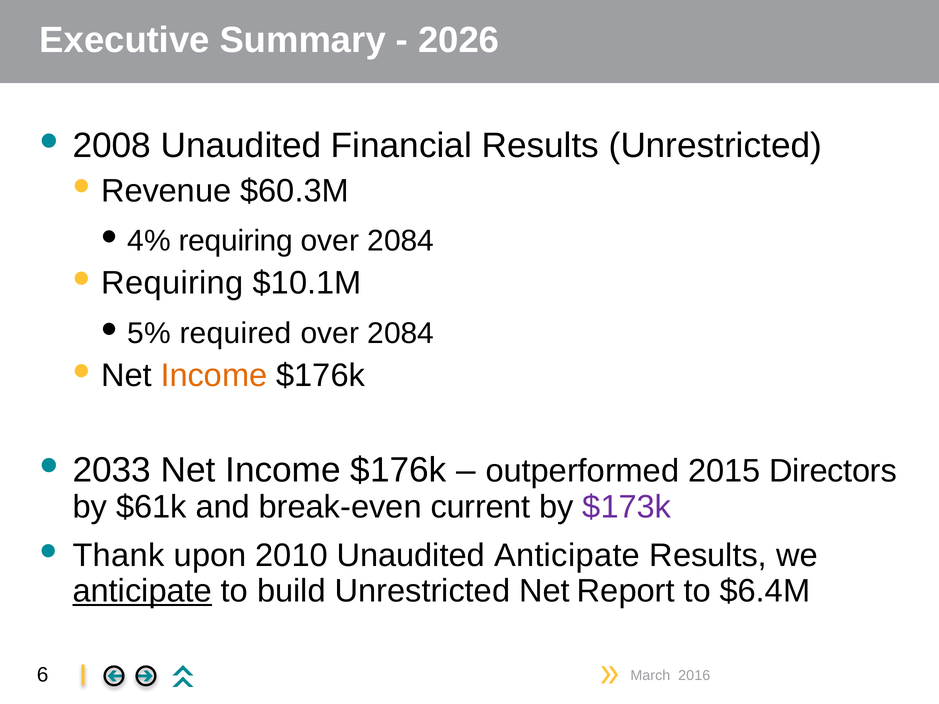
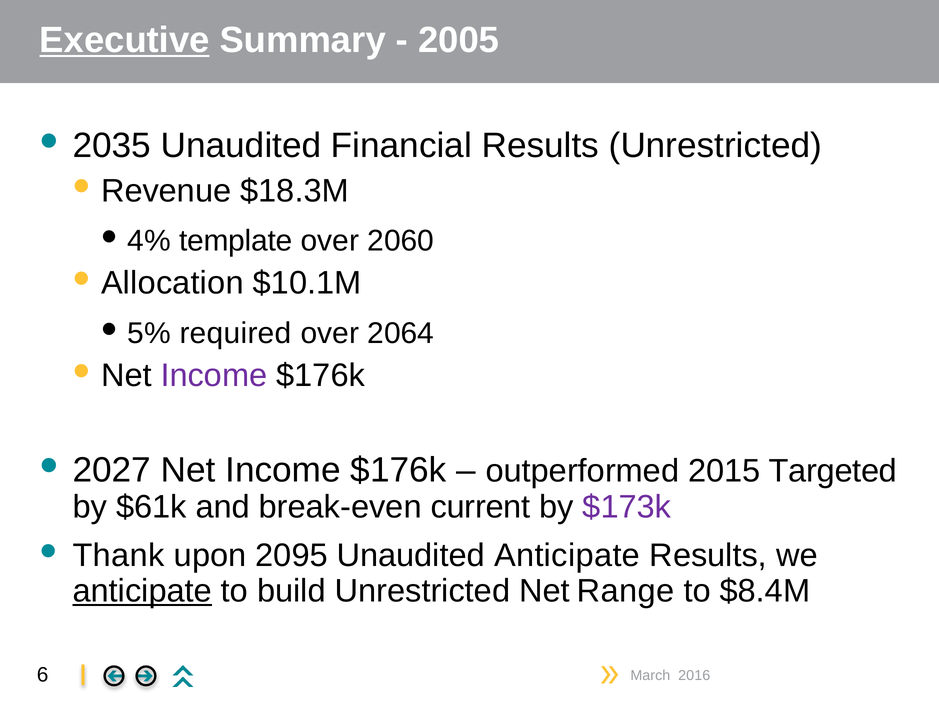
Executive underline: none -> present
2026: 2026 -> 2005
2008: 2008 -> 2035
$60.3M: $60.3M -> $18.3M
requiring at (236, 241): requiring -> template
2084 at (401, 241): 2084 -> 2060
Requiring at (172, 283): Requiring -> Allocation
2084 at (401, 333): 2084 -> 2064
Income at (214, 376) colour: orange -> purple
2033: 2033 -> 2027
Directors: Directors -> Targeted
2010: 2010 -> 2095
Report: Report -> Range
$6.4M: $6.4M -> $8.4M
